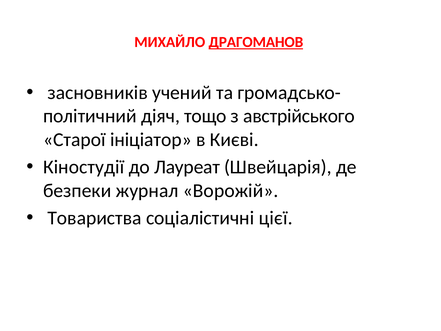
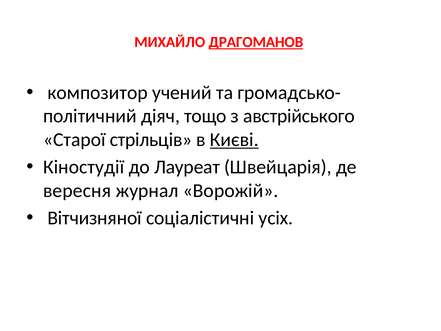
засновників: засновників -> композитор
ініціатор: ініціатор -> стрільців
Києві underline: none -> present
безпеки: безпеки -> вересня
Товариства: Товариства -> Вітчизняної
цієї: цієї -> усіх
